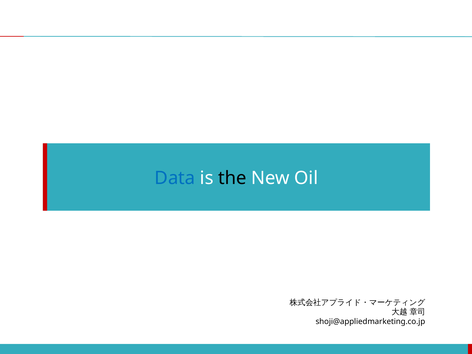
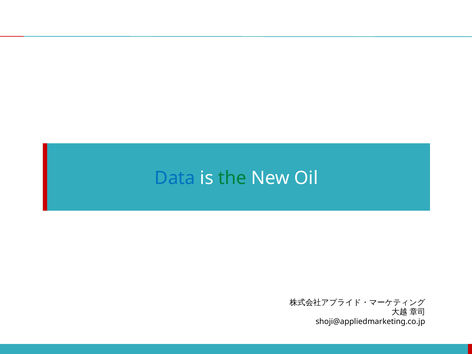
the colour: black -> green
